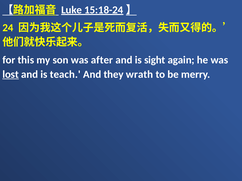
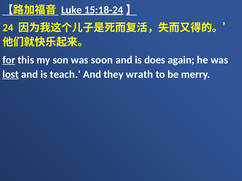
for underline: none -> present
after: after -> soon
sight: sight -> does
